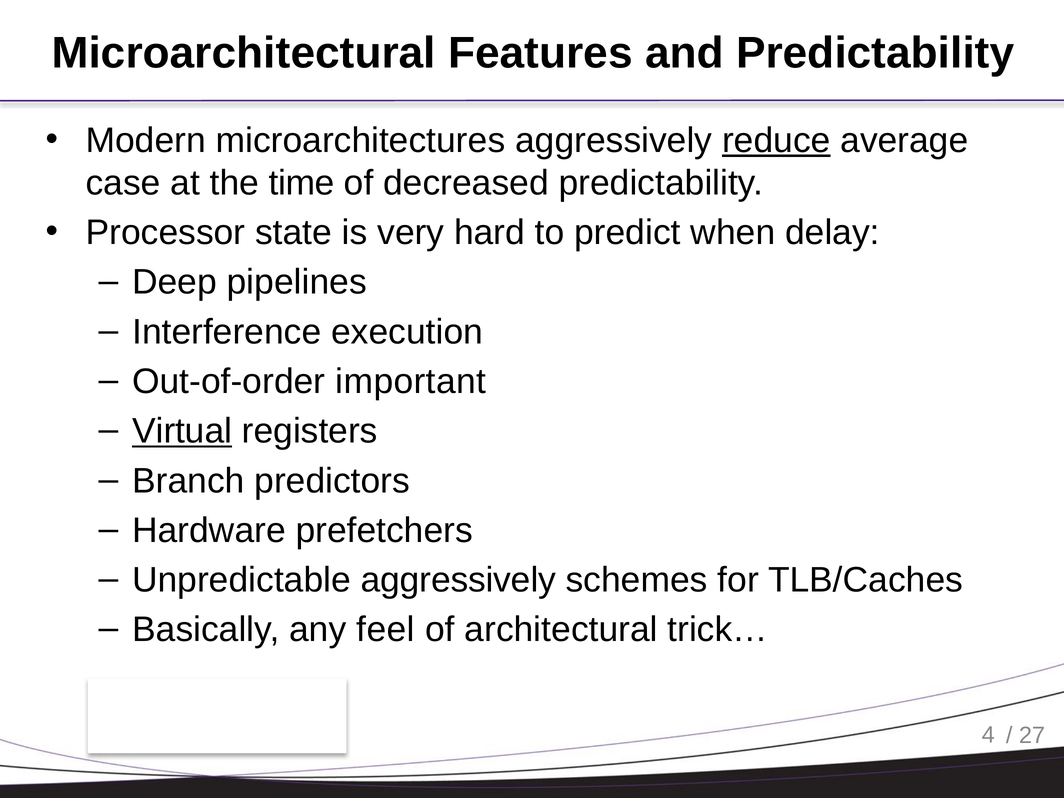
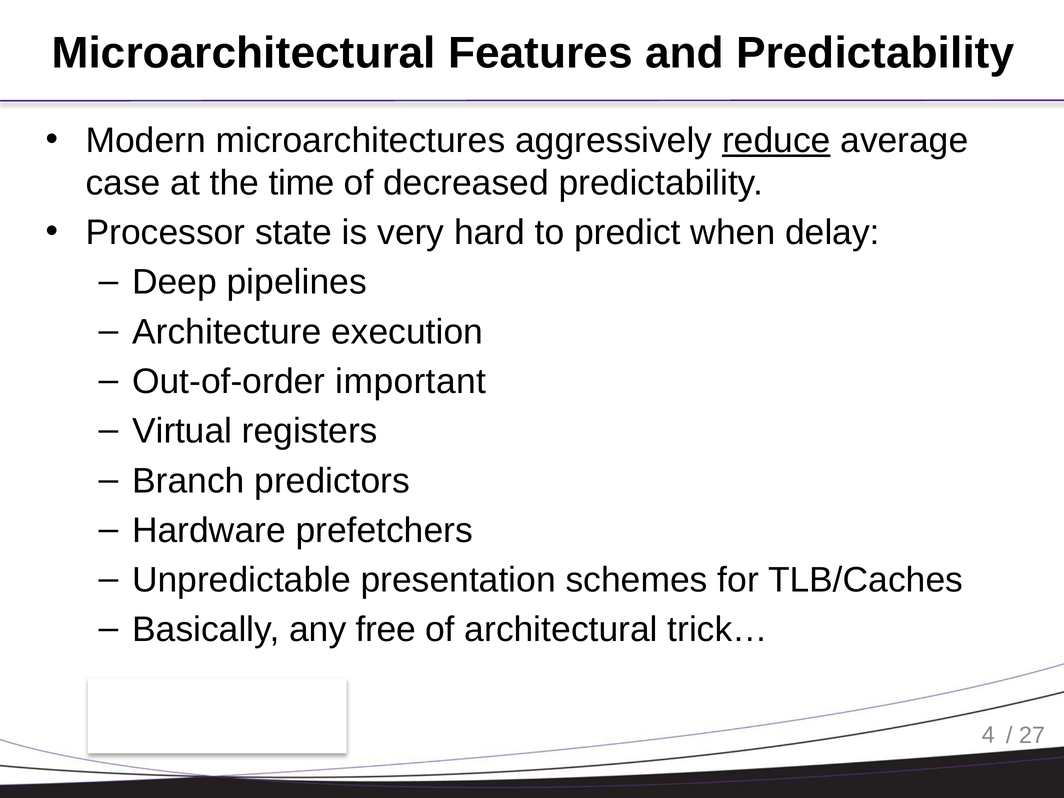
Interference: Interference -> Architecture
Virtual underline: present -> none
Unpredictable aggressively: aggressively -> presentation
feel: feel -> free
